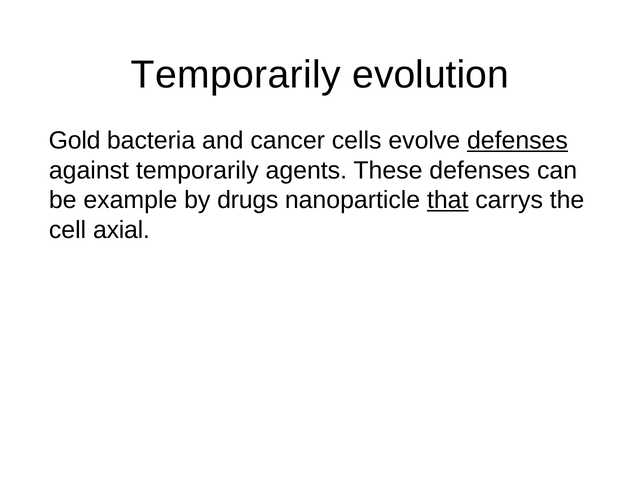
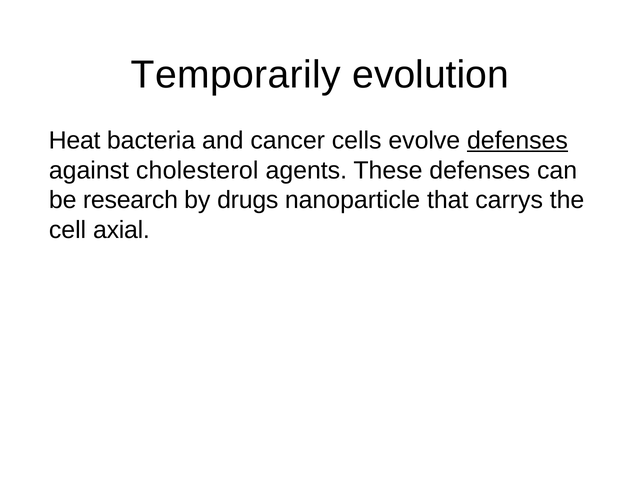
Gold: Gold -> Heat
against temporarily: temporarily -> cholesterol
example: example -> research
that underline: present -> none
